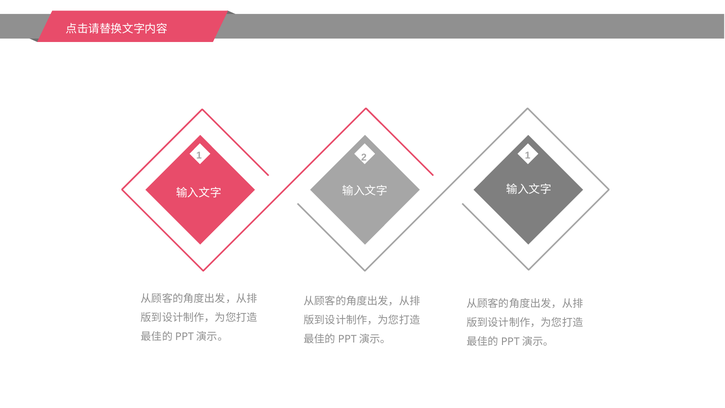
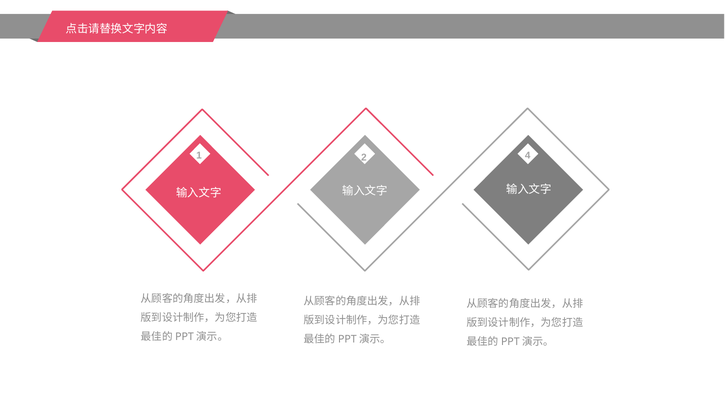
2 1: 1 -> 4
